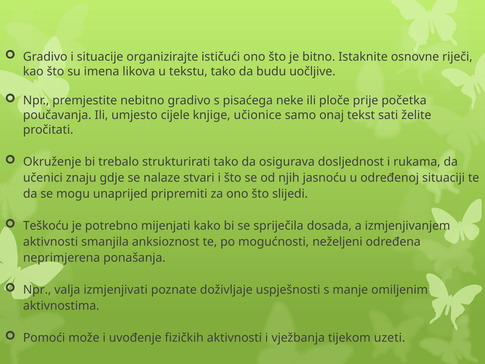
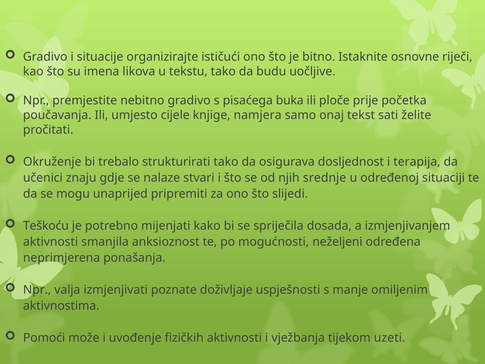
neke: neke -> buka
učionice: učionice -> namjera
rukama: rukama -> terapija
jasnoću: jasnoću -> srednje
